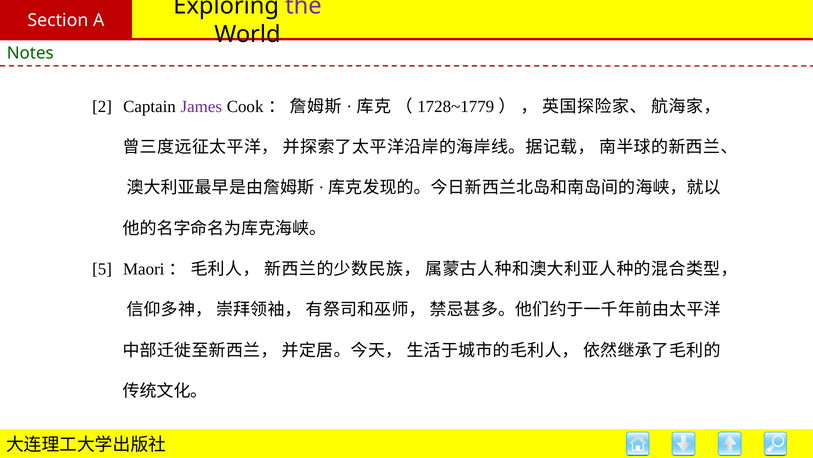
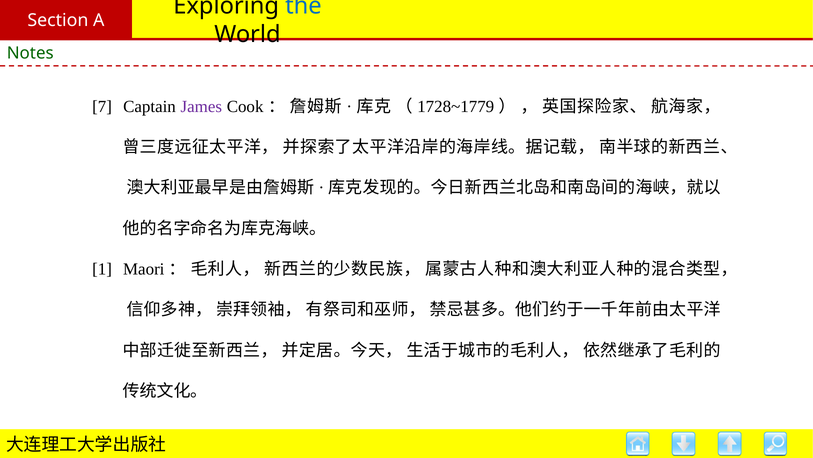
the colour: purple -> blue
2: 2 -> 7
5: 5 -> 1
